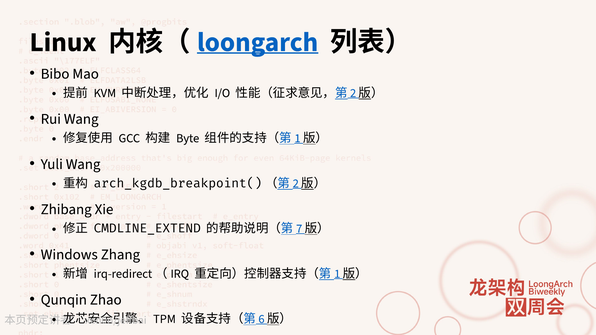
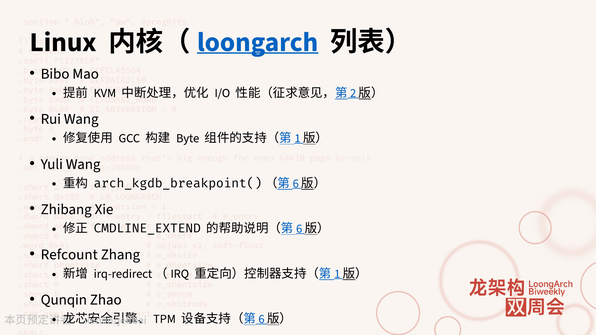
2 at (296, 183): 2 -> 6
7 at (299, 229): 7 -> 6
Windows: Windows -> Refcount
